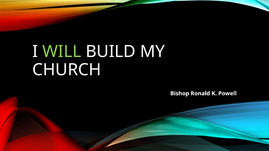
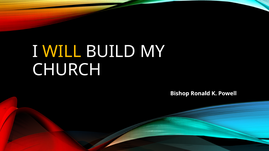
WILL colour: light green -> yellow
